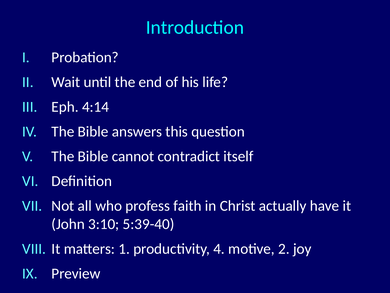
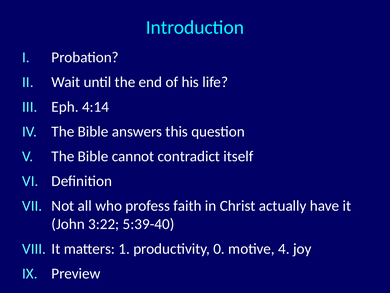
3:10: 3:10 -> 3:22
4: 4 -> 0
2: 2 -> 4
